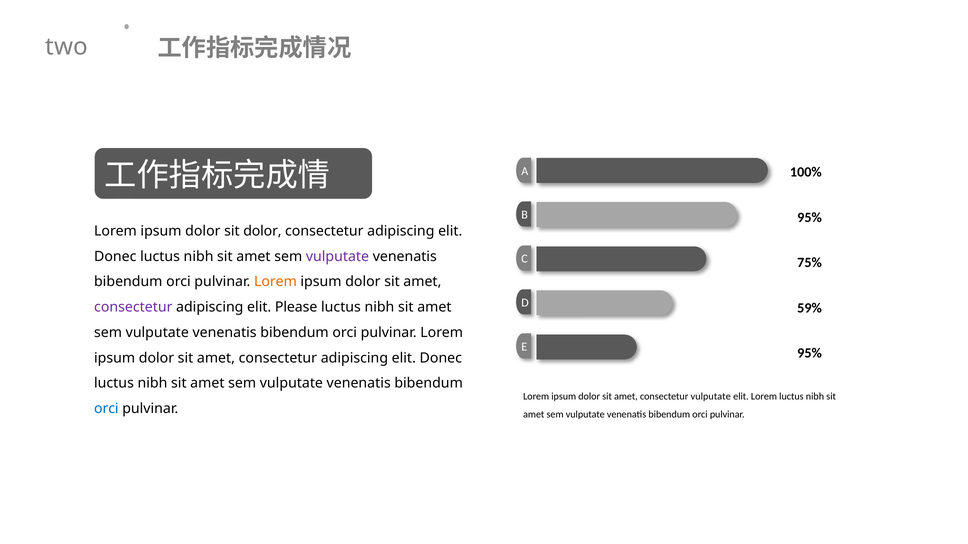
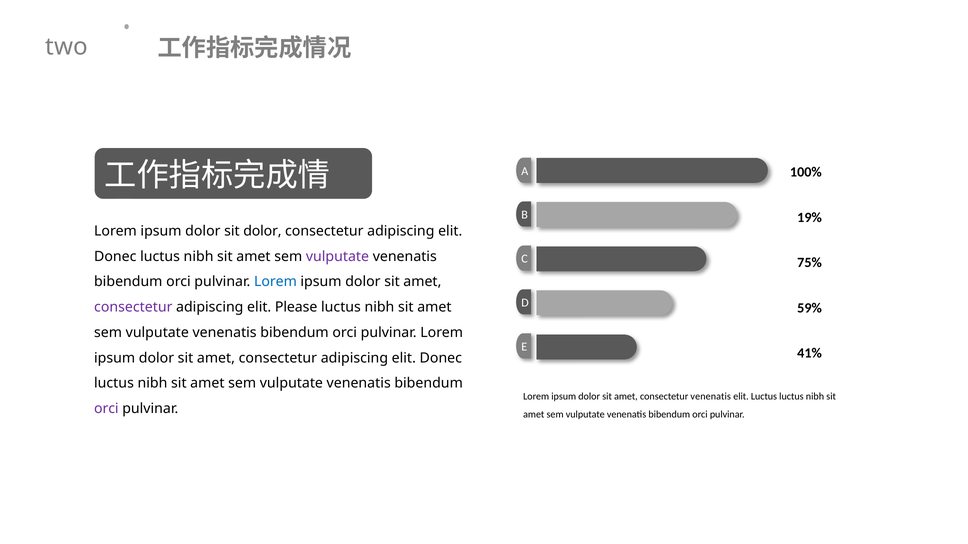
95% at (810, 218): 95% -> 19%
Lorem at (275, 282) colour: orange -> blue
95% at (810, 354): 95% -> 41%
consectetur vulputate: vulputate -> venenatis
elit Lorem: Lorem -> Luctus
orci at (106, 409) colour: blue -> purple
